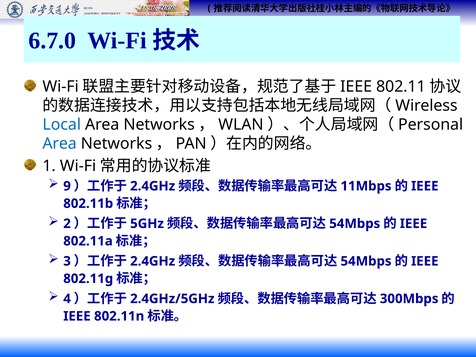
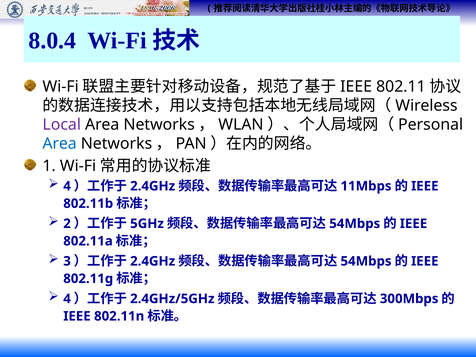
6.7.0: 6.7.0 -> 8.0.4
Local colour: blue -> purple
9 at (67, 186): 9 -> 4
